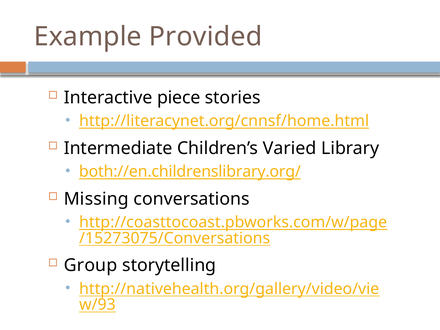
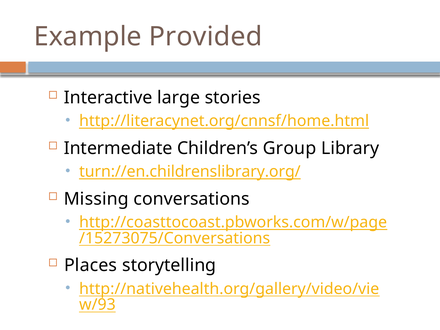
piece: piece -> large
Varied: Varied -> Group
both://en.childrenslibrary.org/: both://en.childrenslibrary.org/ -> turn://en.childrenslibrary.org/
Group: Group -> Places
